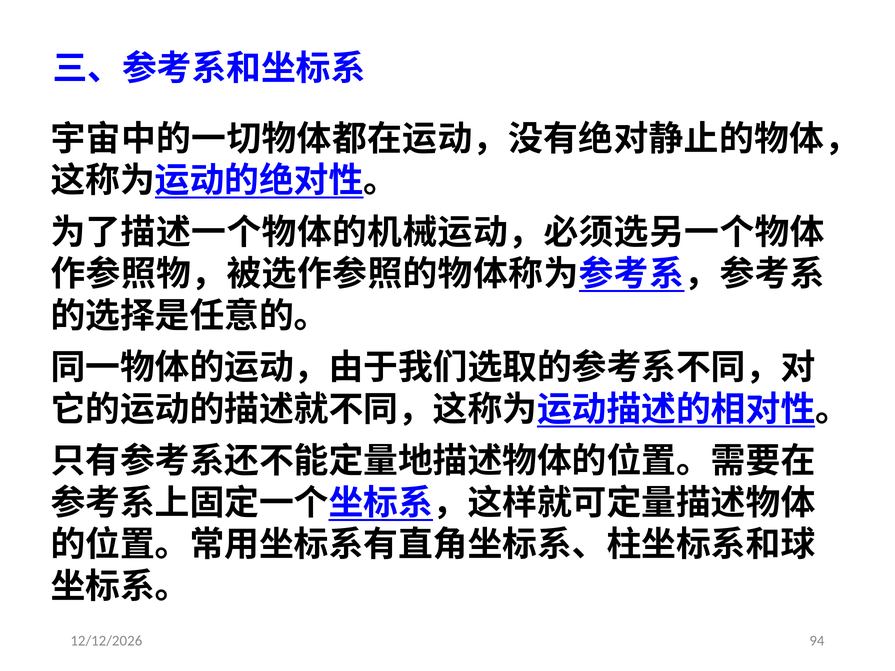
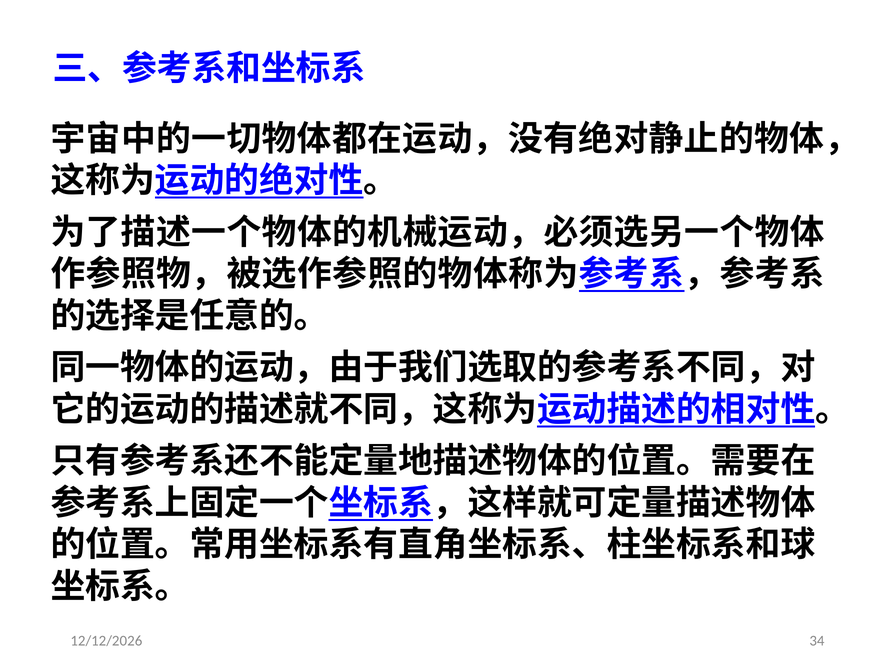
94: 94 -> 34
